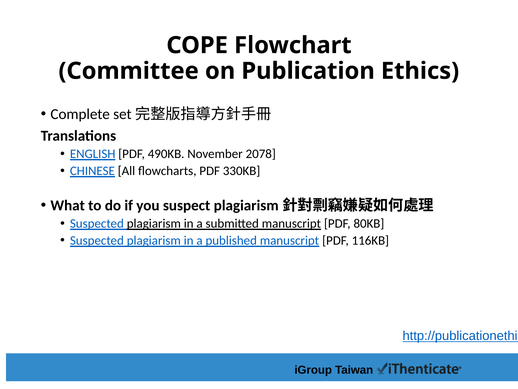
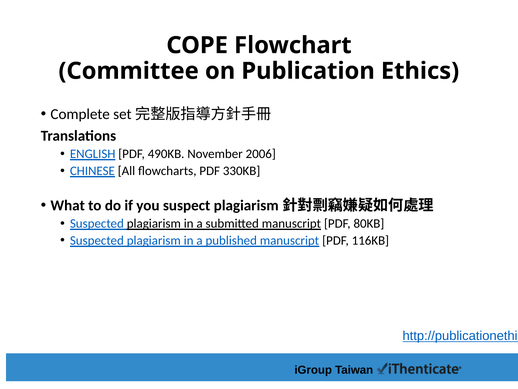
2078: 2078 -> 2006
